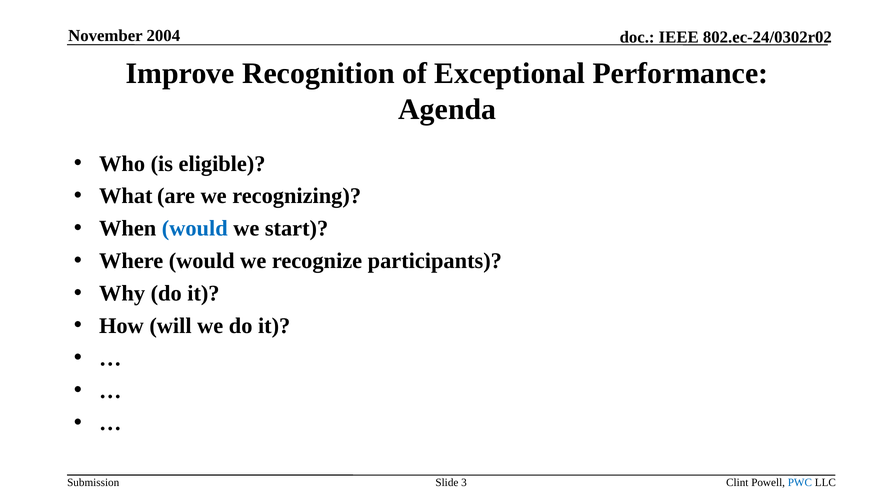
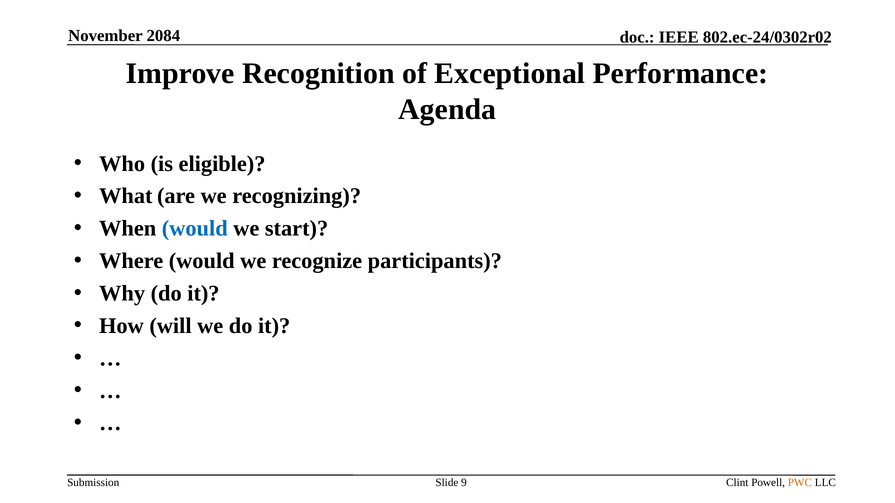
2004: 2004 -> 2084
3: 3 -> 9
PWC colour: blue -> orange
